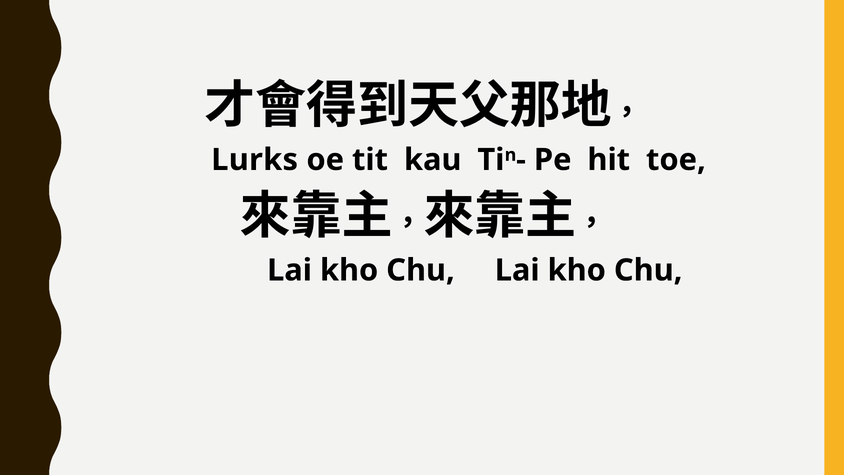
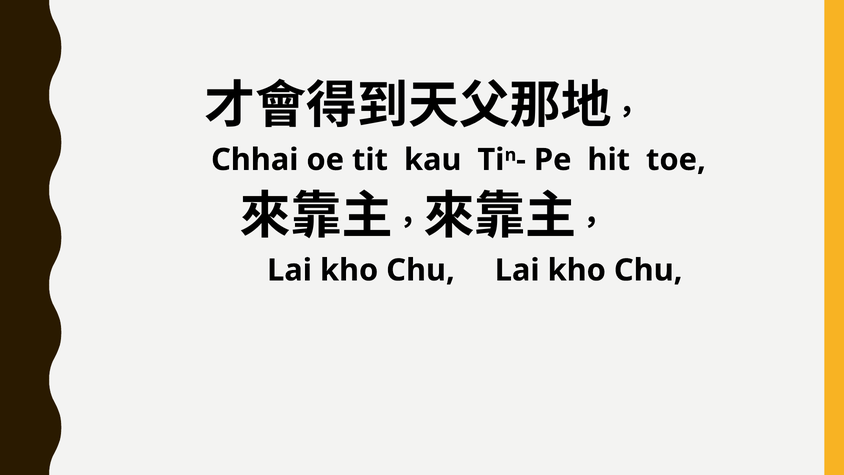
Lurks: Lurks -> Chhai
